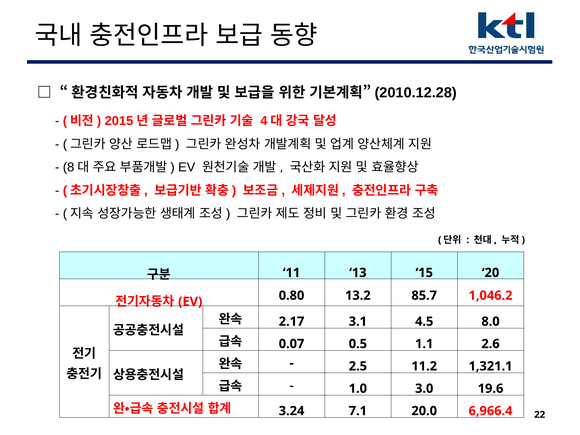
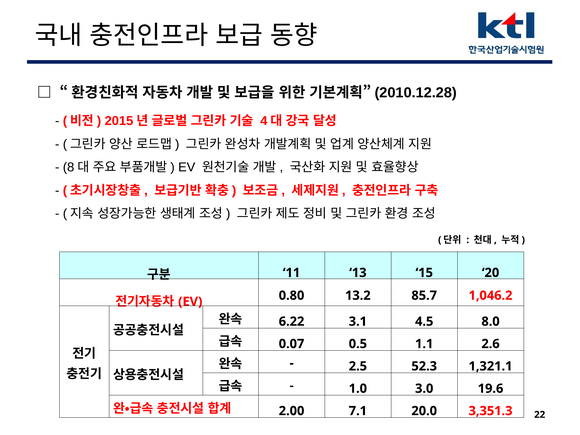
2.17: 2.17 -> 6.22
11.2: 11.2 -> 52.3
3.24: 3.24 -> 2.00
6,966.4: 6,966.4 -> 3,351.3
